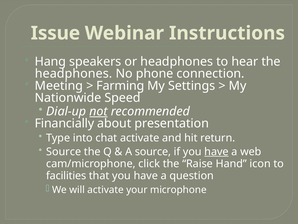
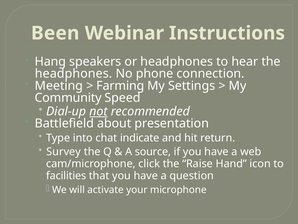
Issue: Issue -> Been
Nationwide: Nationwide -> Community
Financially: Financially -> Battlefield
chat activate: activate -> indicate
Source at (64, 151): Source -> Survey
have at (216, 151) underline: present -> none
